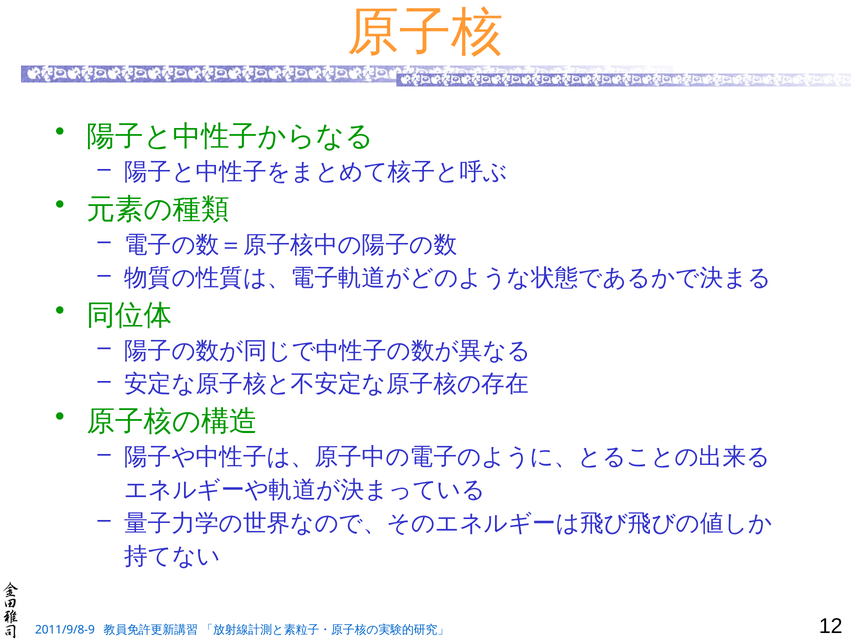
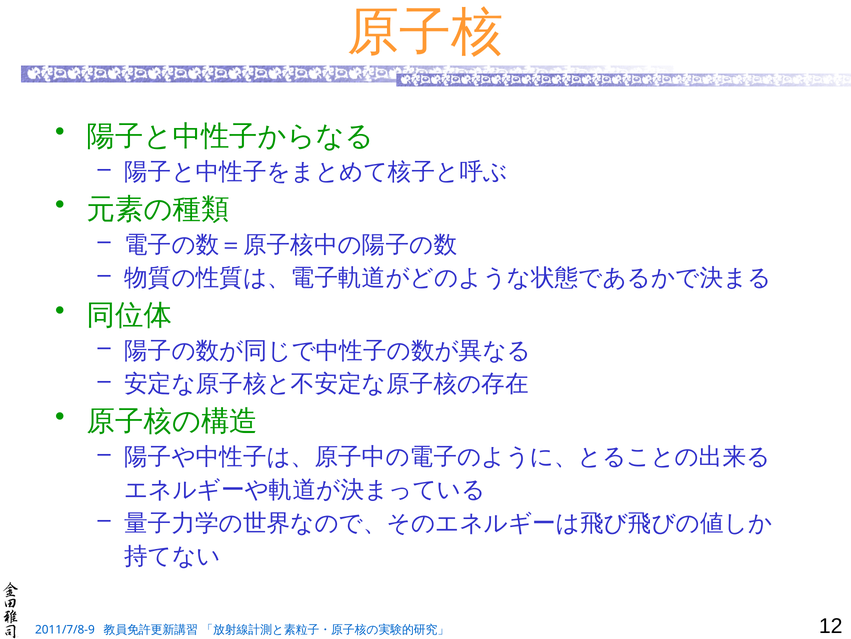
2011/9/8-9: 2011/9/8-9 -> 2011/7/8-9
